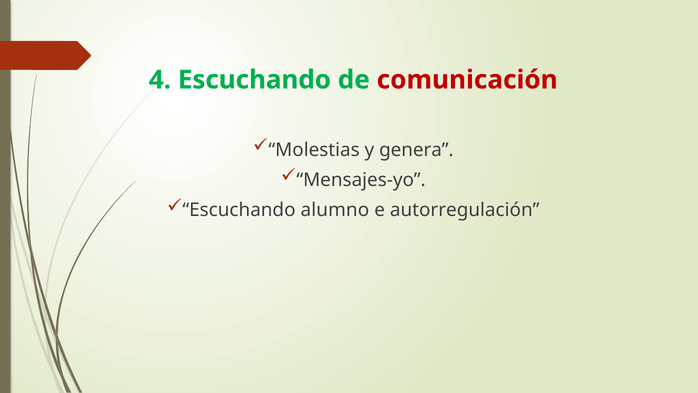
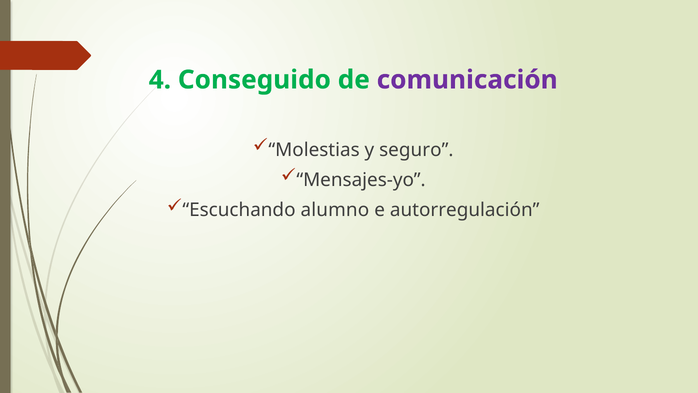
4 Escuchando: Escuchando -> Conseguido
comunicación colour: red -> purple
genera: genera -> seguro
